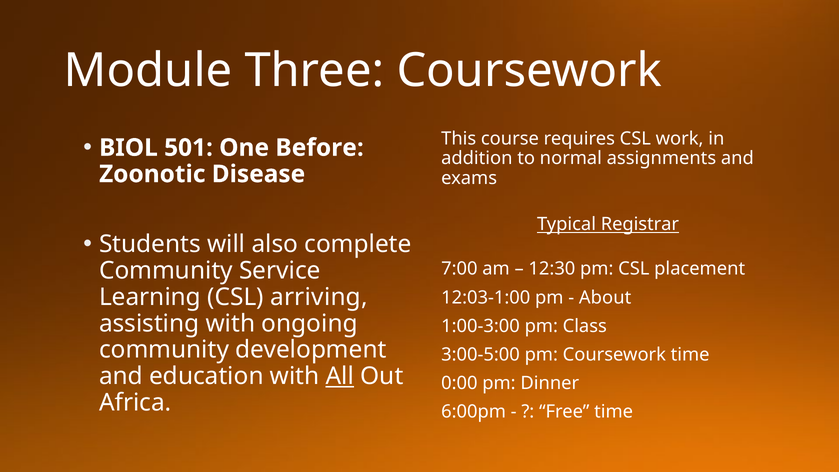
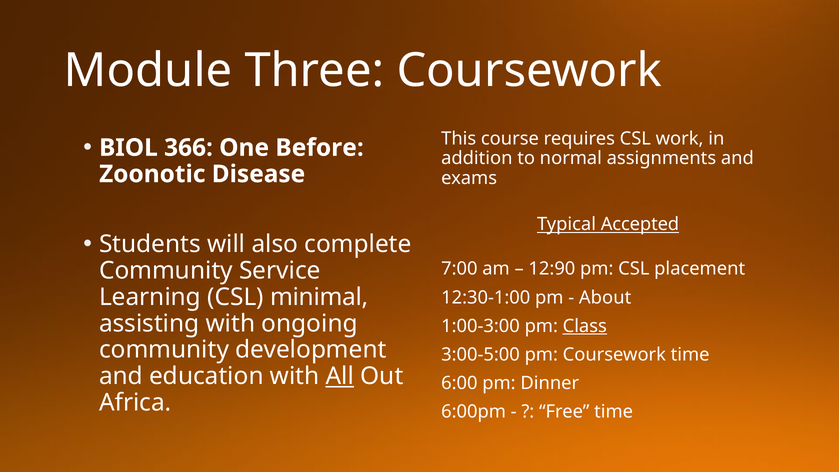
501: 501 -> 366
Registrar: Registrar -> Accepted
12:30: 12:30 -> 12:90
arriving: arriving -> minimal
12:03-1:00: 12:03-1:00 -> 12:30-1:00
Class underline: none -> present
0:00: 0:00 -> 6:00
